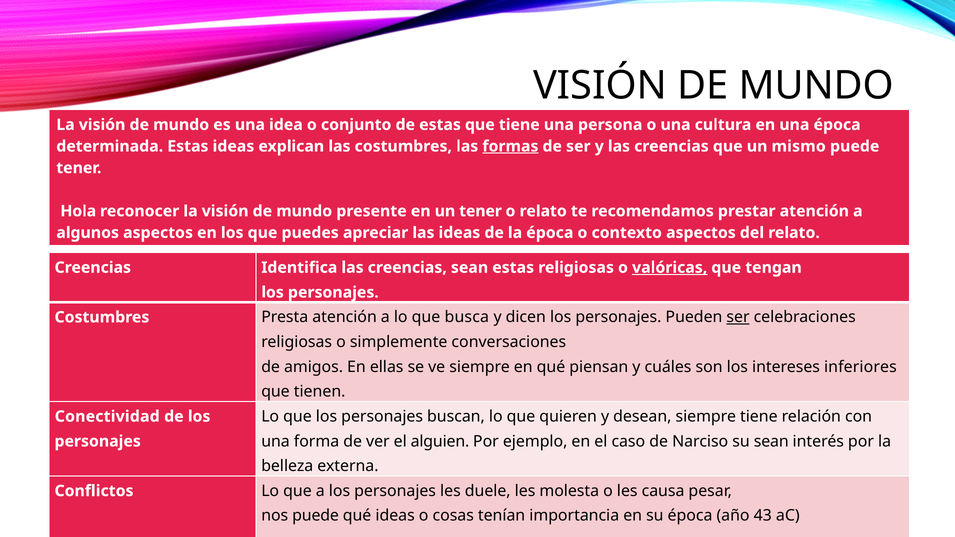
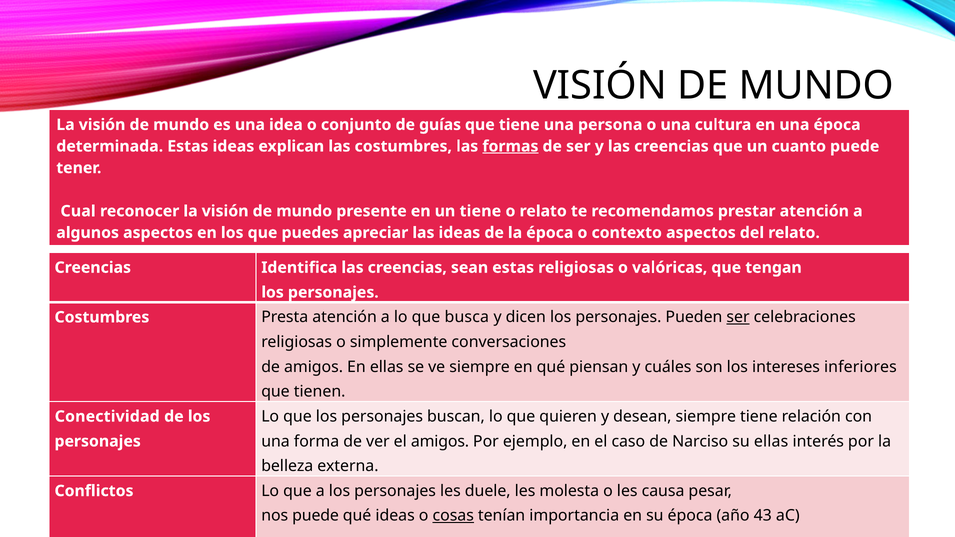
de estas: estas -> guías
mismo: mismo -> cuanto
Hola: Hola -> Cual
un tener: tener -> tiene
valóricas underline: present -> none
el alguien: alguien -> amigos
su sean: sean -> ellas
cosas underline: none -> present
